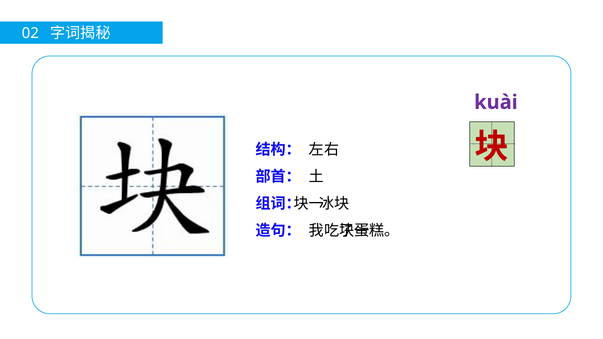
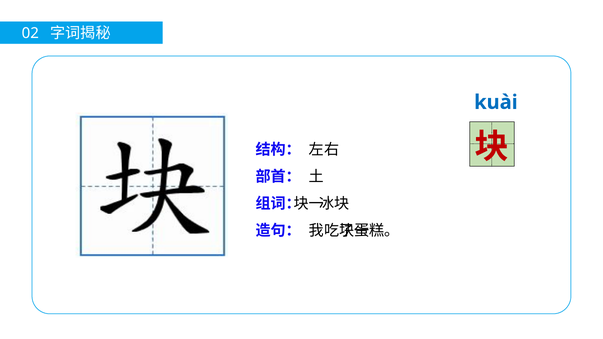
kuài colour: purple -> blue
